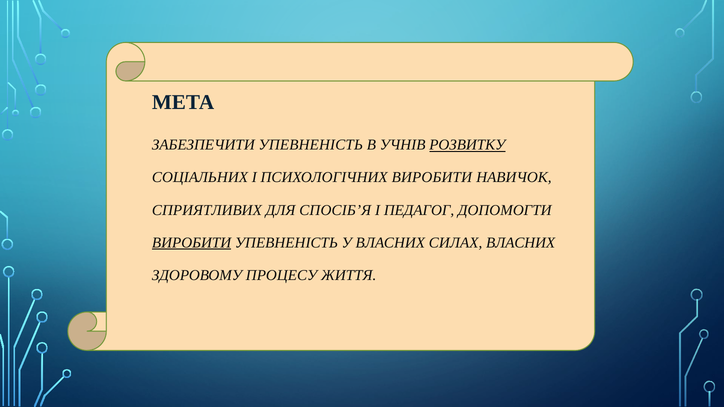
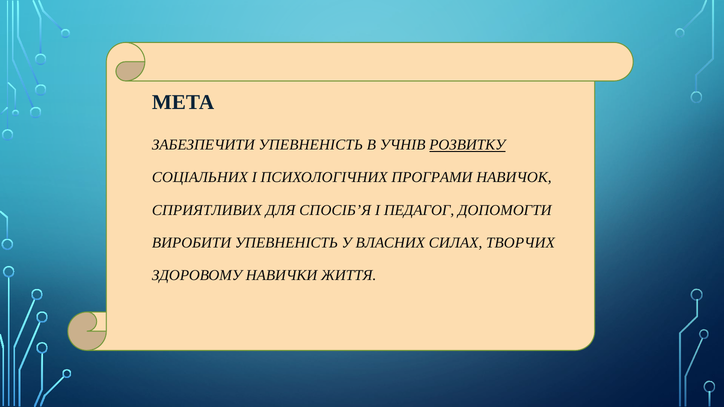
ПСИХОЛОГІЧНИХ ВИРОБИТИ: ВИРОБИТИ -> ПРОГРАМИ
ВИРОБИТИ at (192, 243) underline: present -> none
СИЛАХ ВЛАСНИХ: ВЛАСНИХ -> ТВОРЧИХ
ПРОЦЕСУ: ПРОЦЕСУ -> НАВИЧКИ
